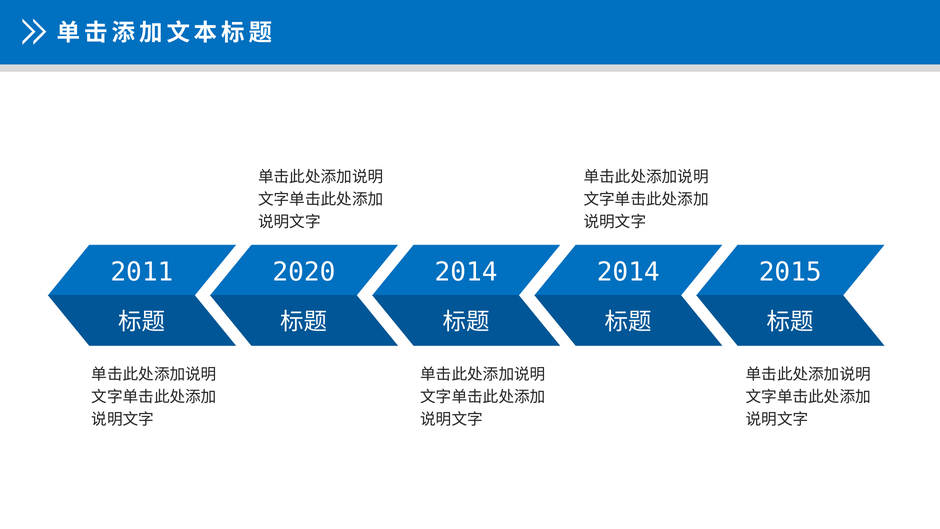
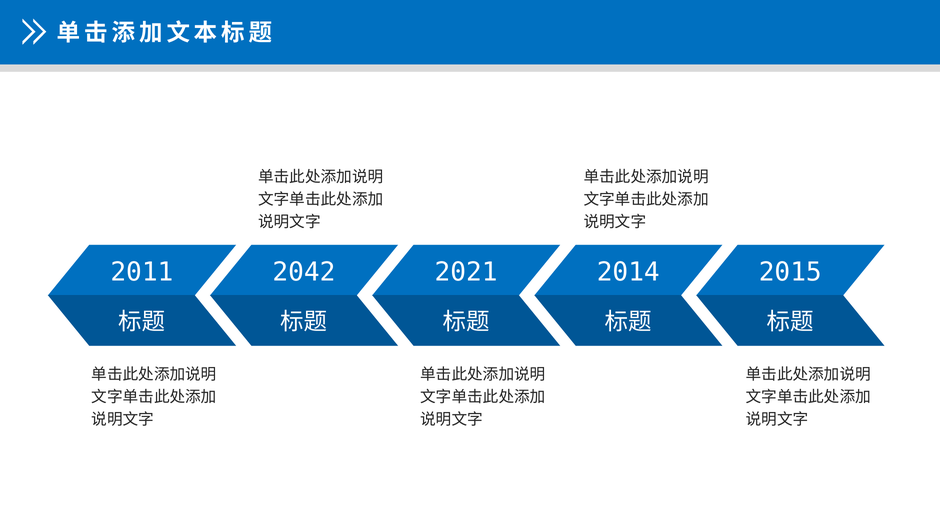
2020: 2020 -> 2042
2014 at (466, 272): 2014 -> 2021
